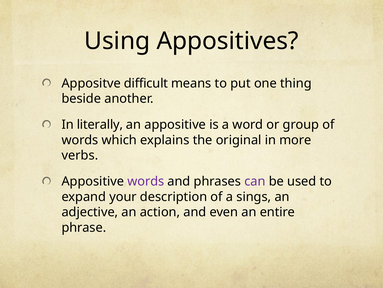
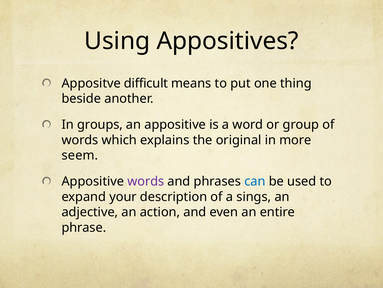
literally: literally -> groups
verbs: verbs -> seem
can colour: purple -> blue
